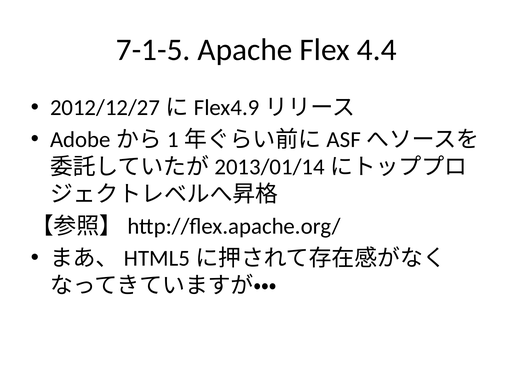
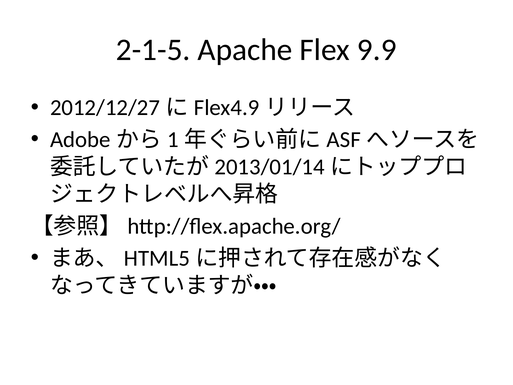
7-1-5: 7-1-5 -> 2-1-5
4.4: 4.4 -> 9.9
